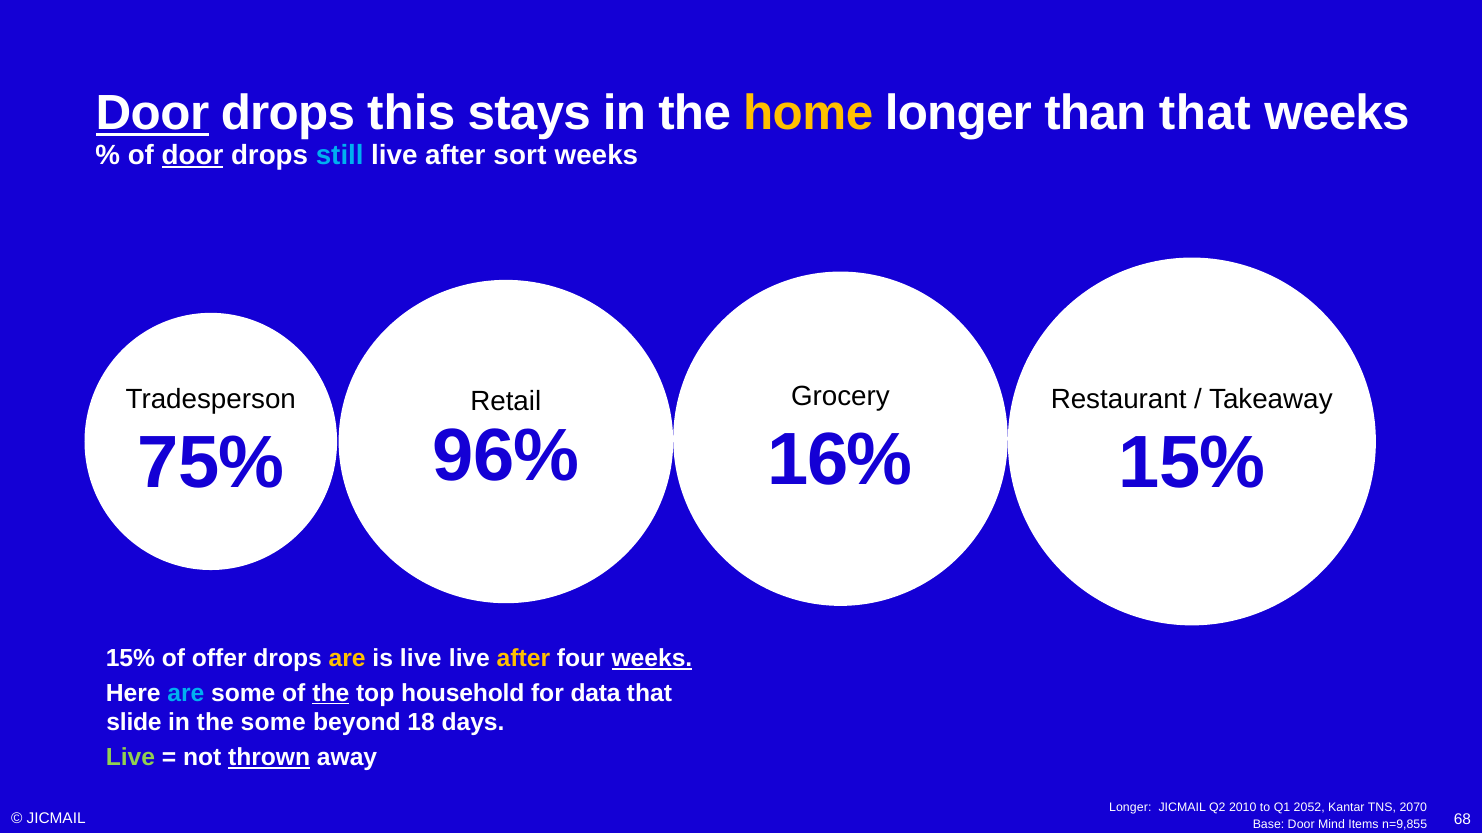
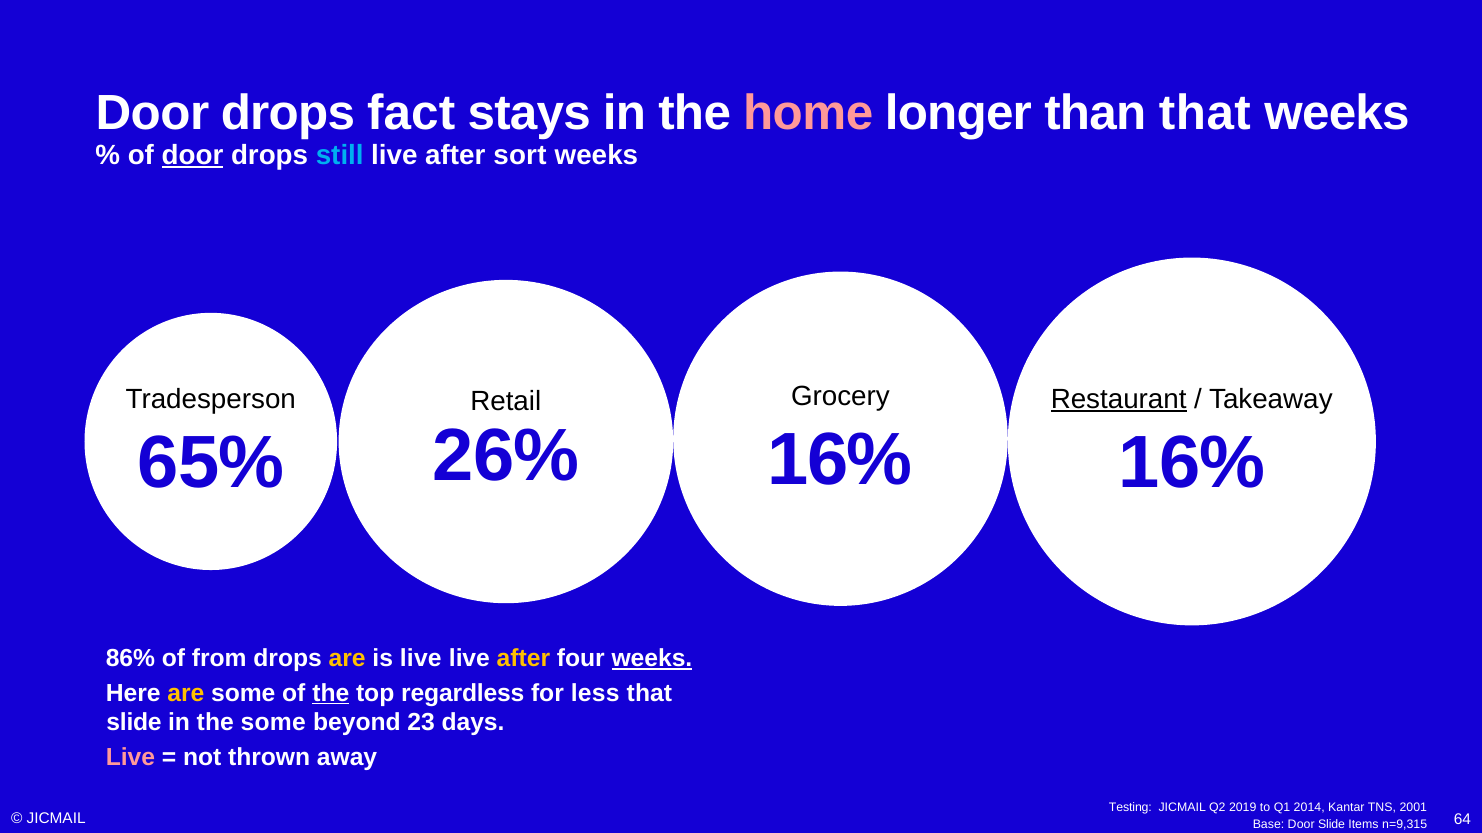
Door at (152, 114) underline: present -> none
this: this -> fact
home colour: yellow -> pink
Restaurant underline: none -> present
96%: 96% -> 26%
75%: 75% -> 65%
15% at (1192, 464): 15% -> 16%
15% at (130, 659): 15% -> 86%
offer: offer -> from
are at (186, 694) colour: light blue -> yellow
household: household -> regardless
data: data -> less
18: 18 -> 23
Live at (130, 758) colour: light green -> pink
thrown underline: present -> none
Longer at (1130, 808): Longer -> Testing
2010: 2010 -> 2019
2052: 2052 -> 2014
2070: 2070 -> 2001
68: 68 -> 64
Door Mind: Mind -> Slide
n=9,855: n=9,855 -> n=9,315
